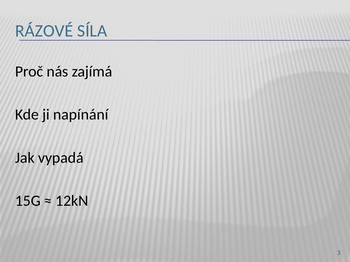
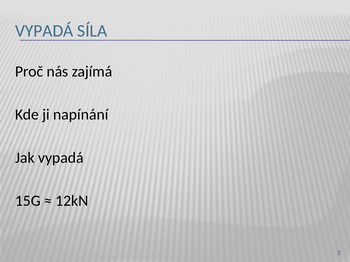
RÁZOVÉ at (44, 31): RÁZOVÉ -> VYPADÁ
